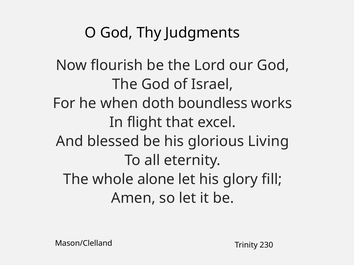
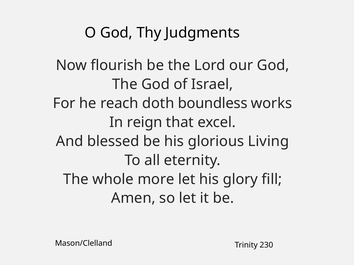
when: when -> reach
flight: flight -> reign
alone: alone -> more
